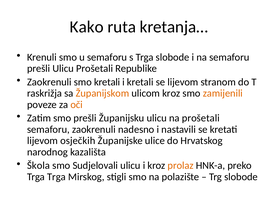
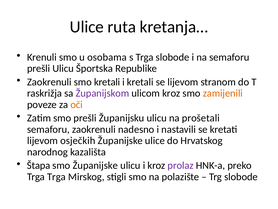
Kako at (87, 27): Kako -> Ulice
u semaforu: semaforu -> osobama
Ulicu Prošetali: Prošetali -> Športska
Županijskom colour: orange -> purple
Škola: Škola -> Štapa
smo Sudjelovali: Sudjelovali -> Županijske
prolaz colour: orange -> purple
